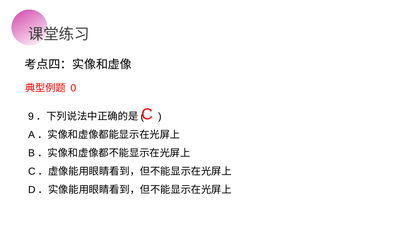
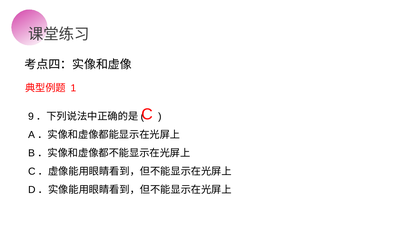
0: 0 -> 1
